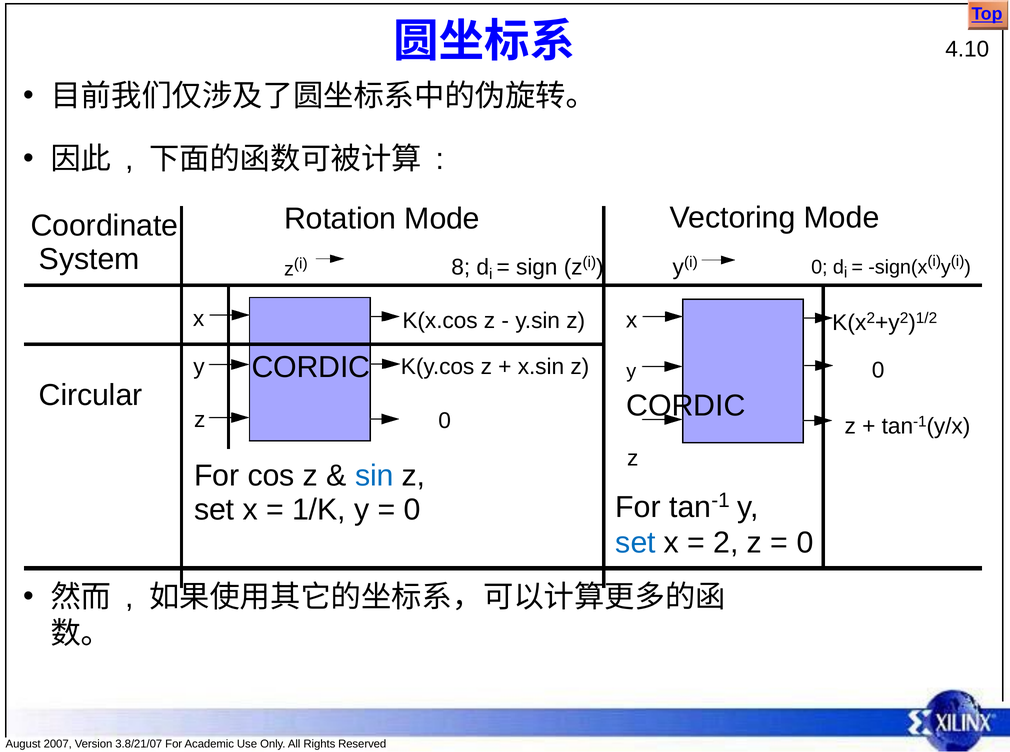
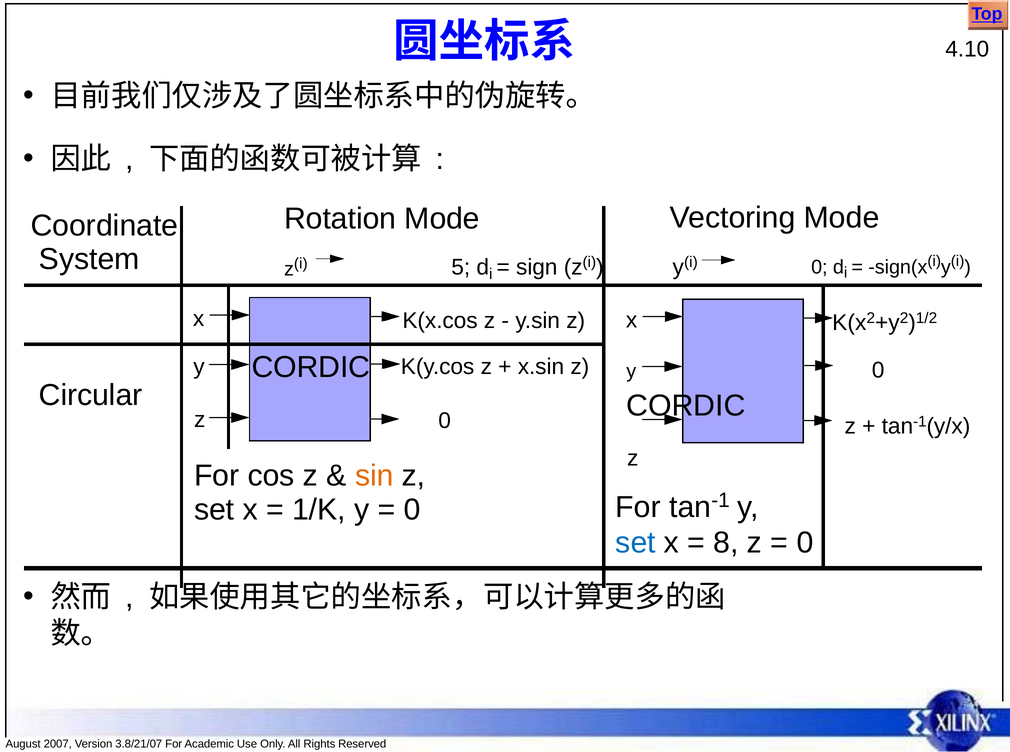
8: 8 -> 5
sin colour: blue -> orange
2: 2 -> 8
